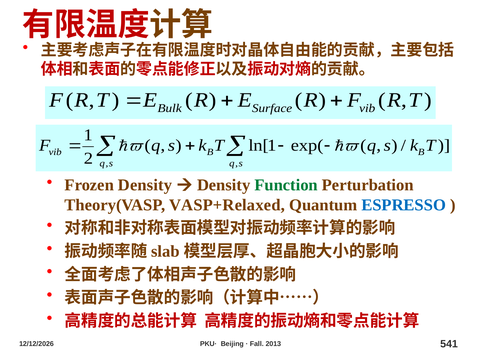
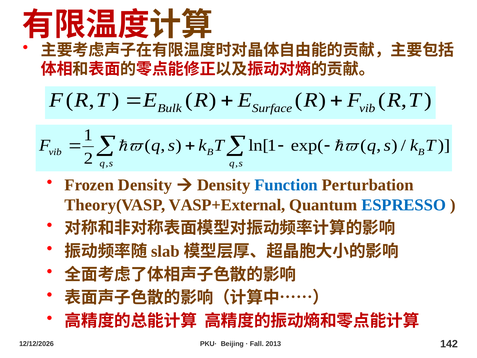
Function colour: green -> blue
VASP+Relaxed: VASP+Relaxed -> VASP+External
541: 541 -> 142
